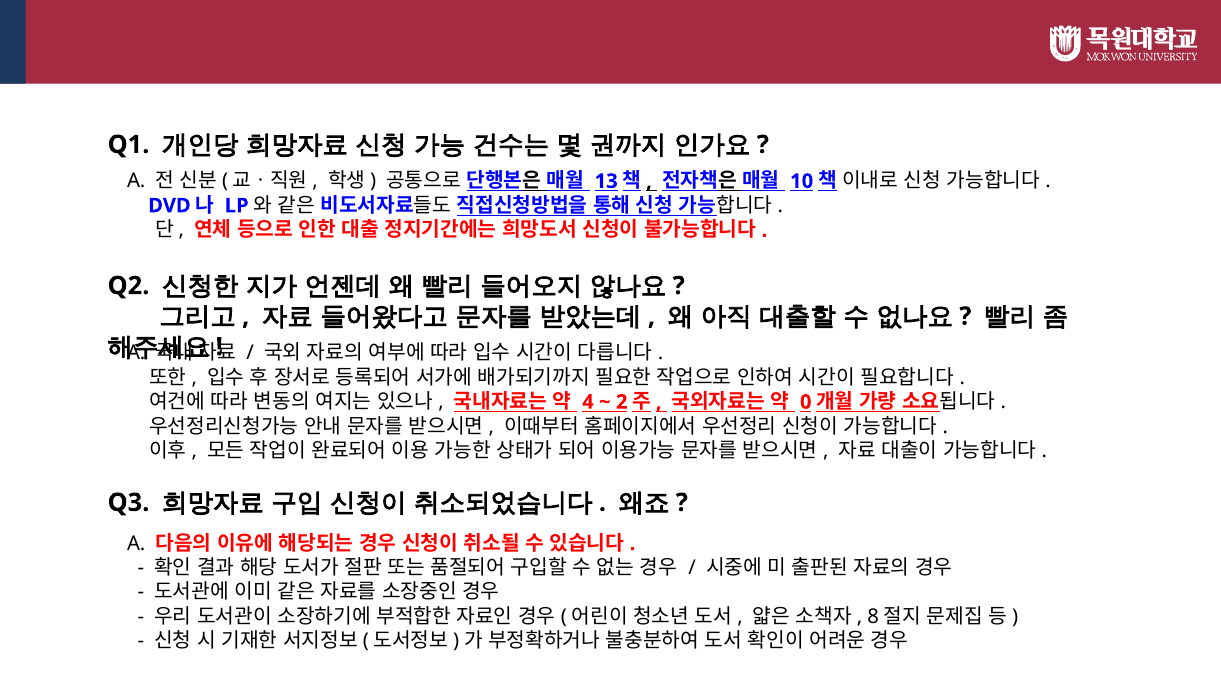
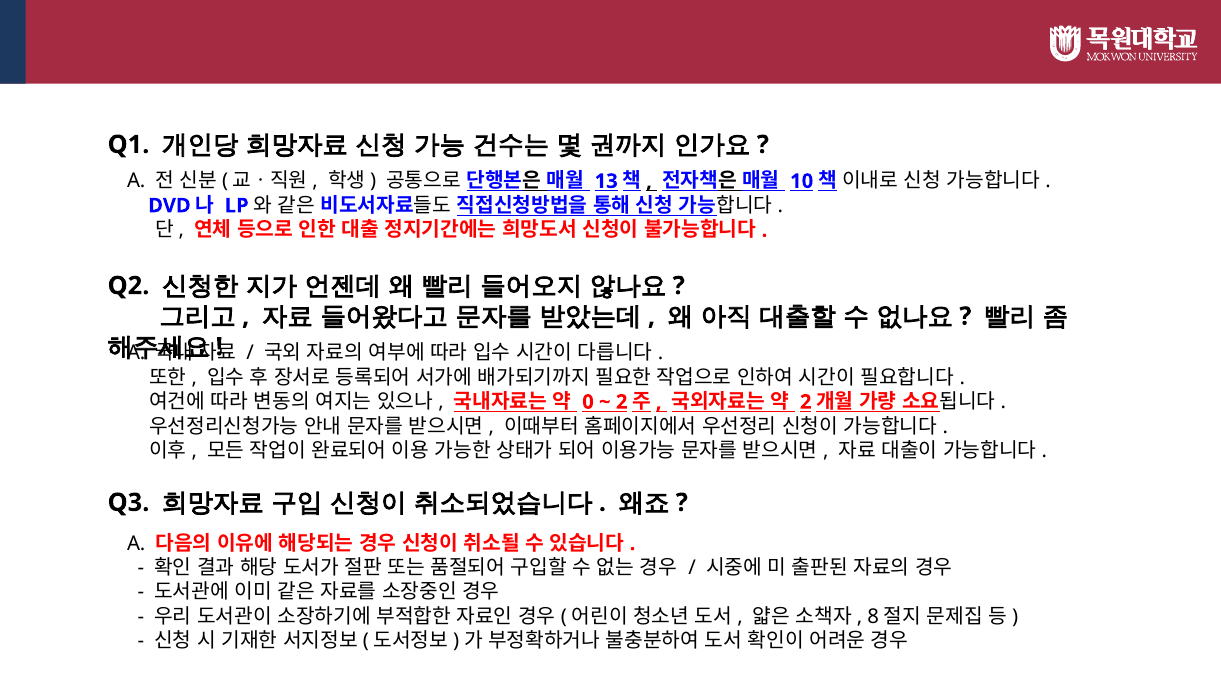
4: 4 -> 0
0 at (806, 402): 0 -> 2
